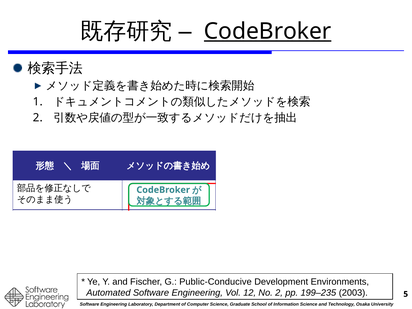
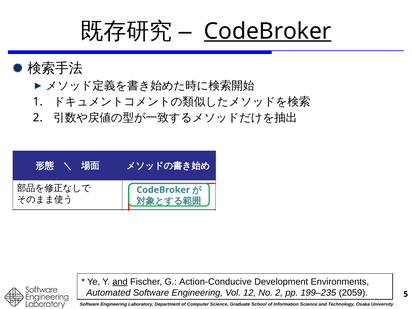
and at (120, 282) underline: none -> present
Public-Conducive: Public-Conducive -> Action-Conducive
2003: 2003 -> 2059
